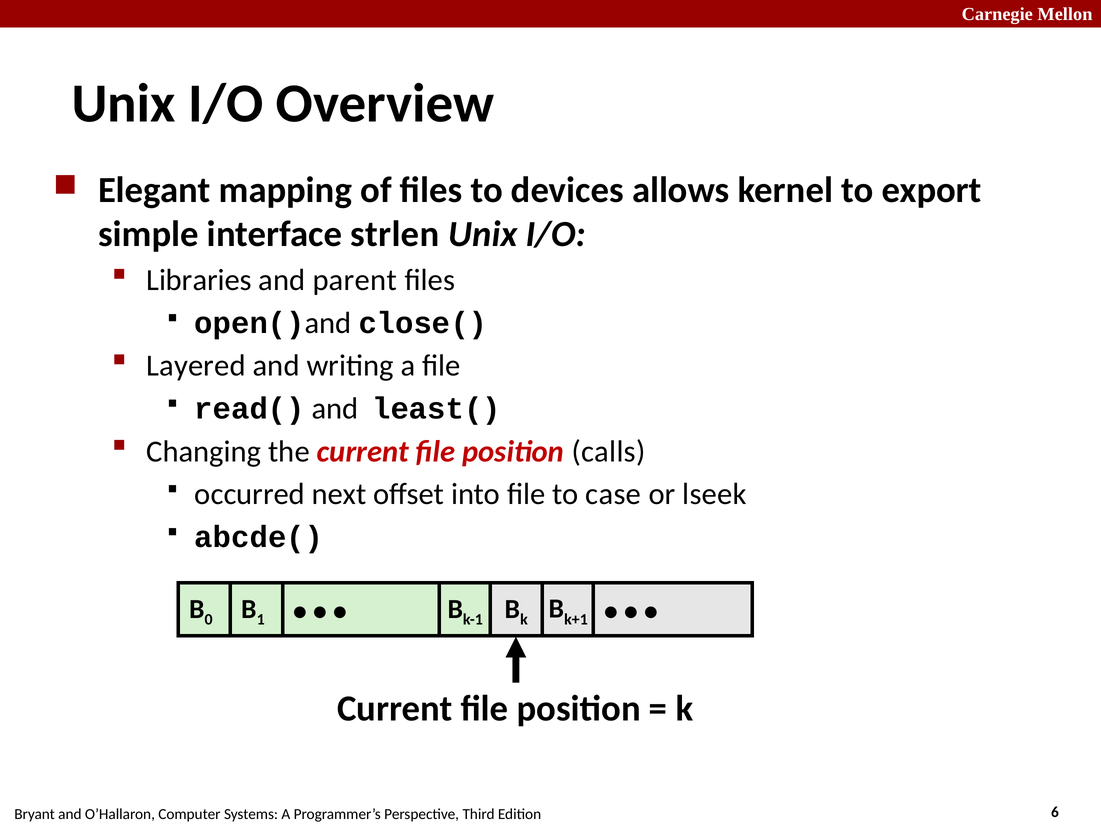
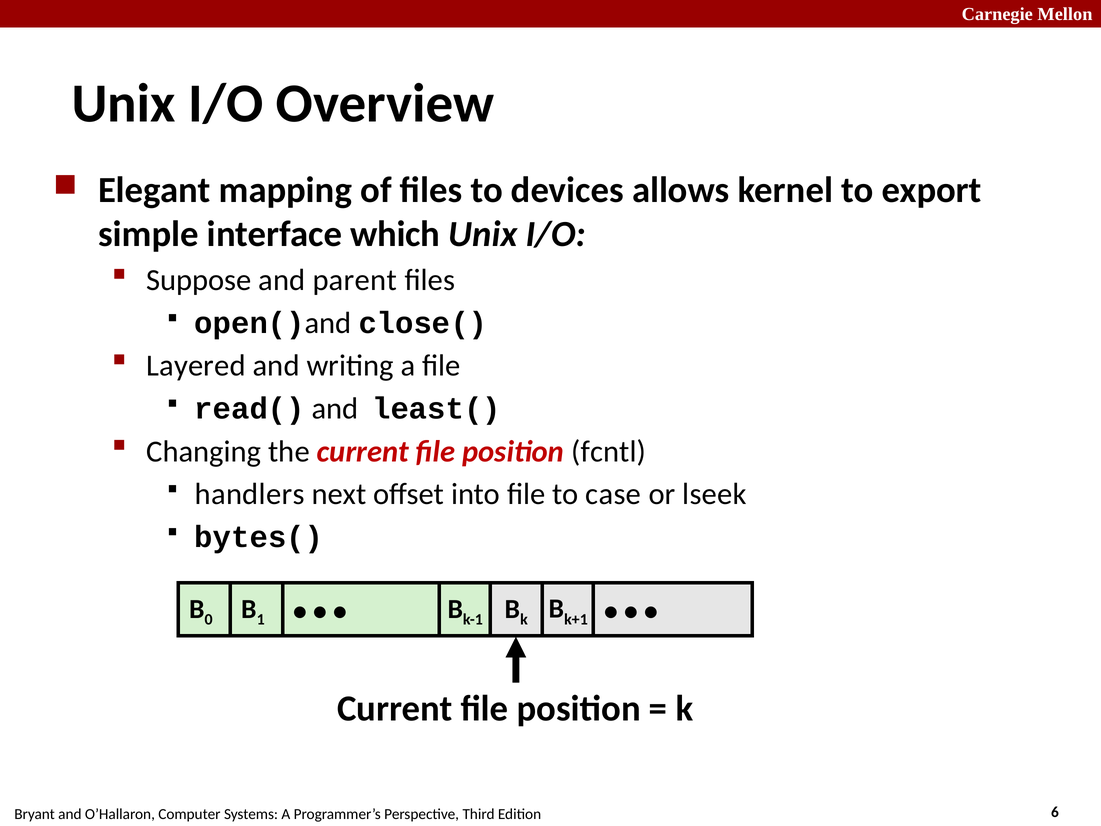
strlen: strlen -> which
Libraries: Libraries -> Suppose
calls: calls -> fcntl
occurred: occurred -> handlers
abcde(: abcde( -> bytes(
